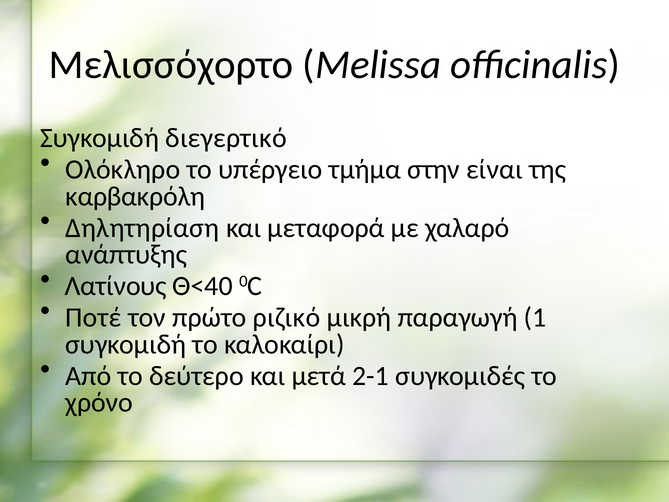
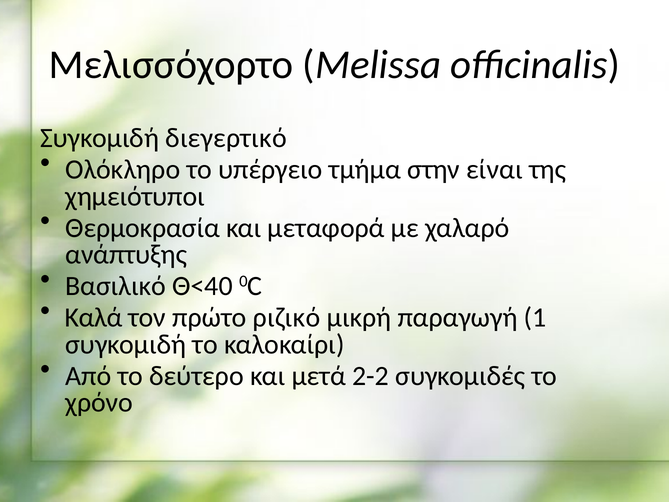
καρβακρόλη: καρβακρόλη -> χημειότυποι
Δηλητηρίαση: Δηλητηρίαση -> Θερμοκρασία
Λατίνους: Λατίνους -> Βασιλικό
Ποτέ: Ποτέ -> Καλά
2-1: 2-1 -> 2-2
